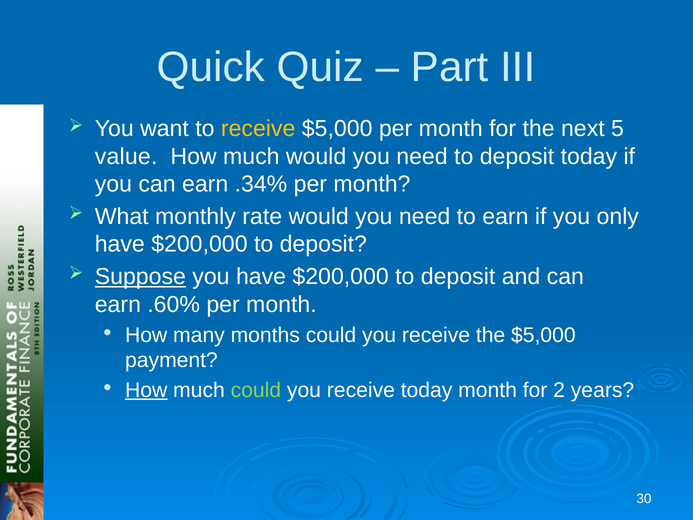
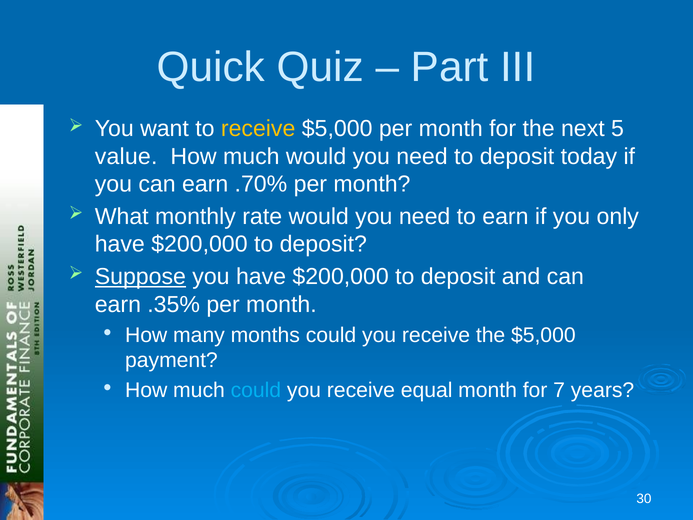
.34%: .34% -> .70%
.60%: .60% -> .35%
How at (146, 390) underline: present -> none
could at (256, 390) colour: light green -> light blue
receive today: today -> equal
2: 2 -> 7
